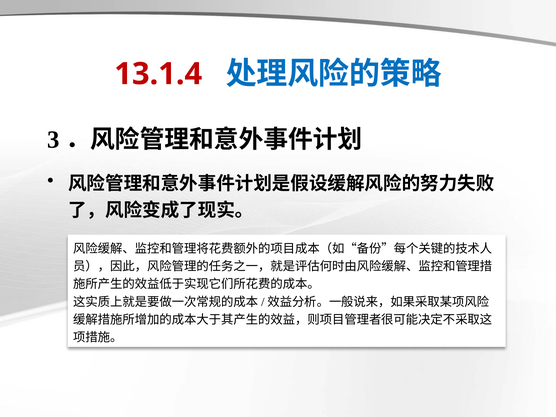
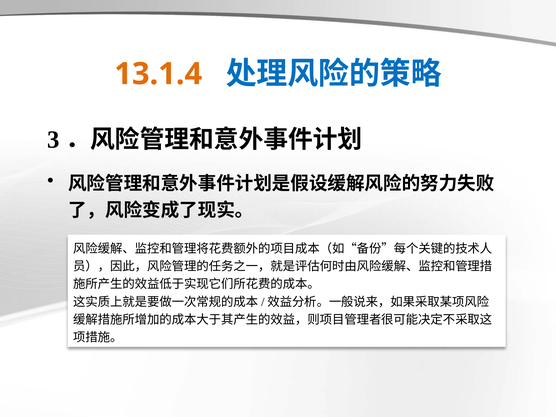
13.1.4 colour: red -> orange
